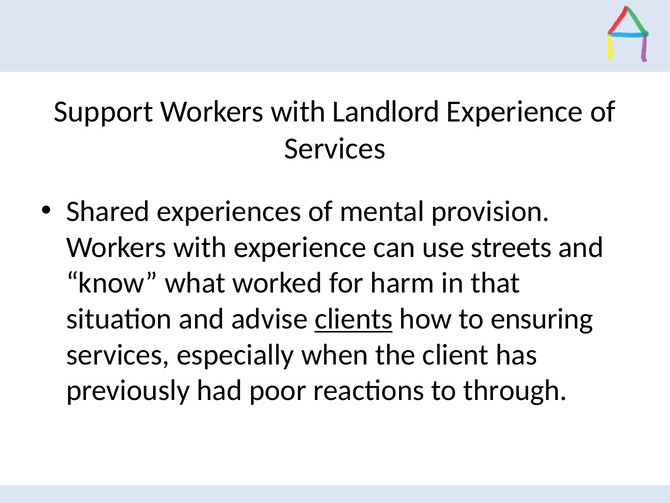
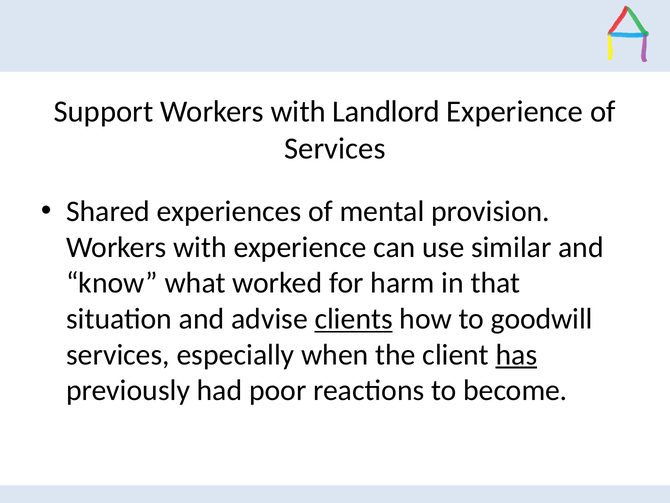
streets: streets -> similar
ensuring: ensuring -> goodwill
has underline: none -> present
through: through -> become
